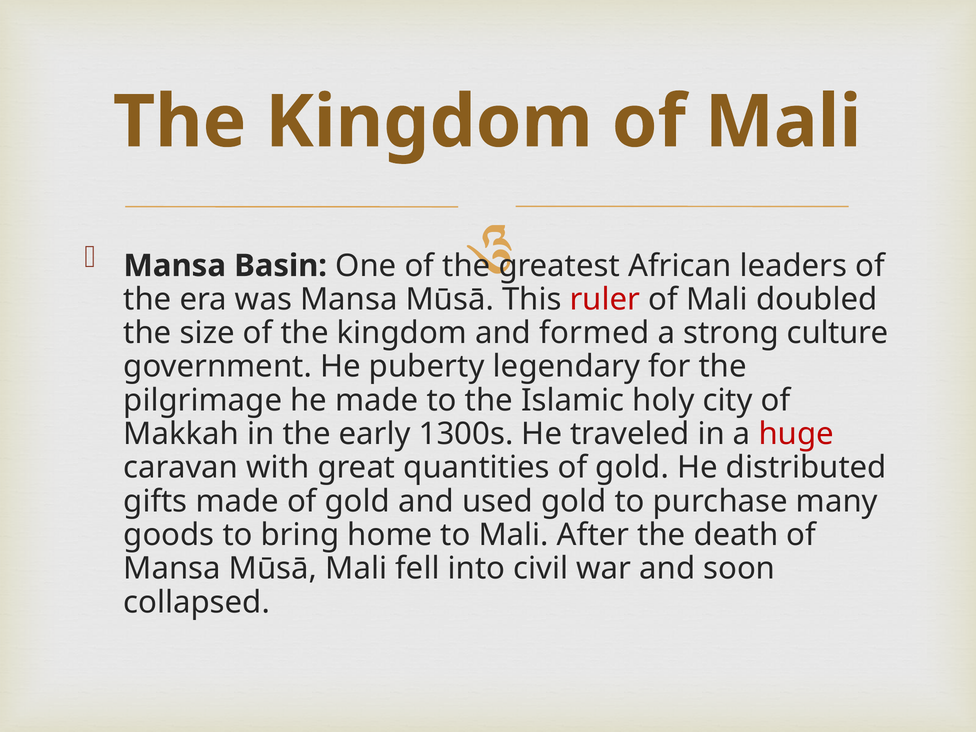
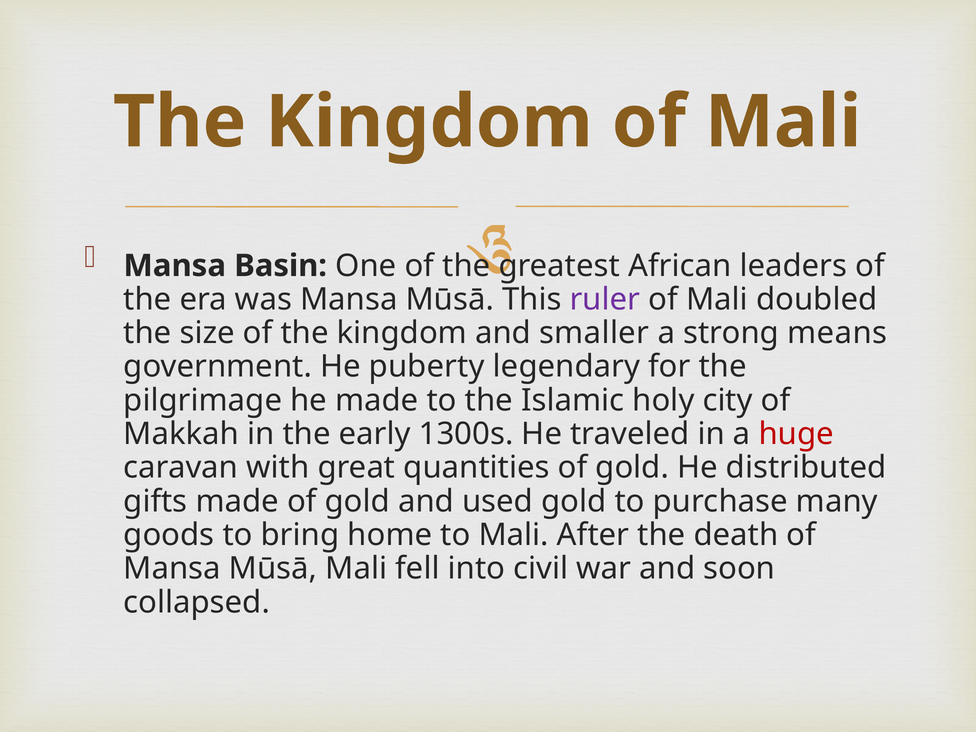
ruler colour: red -> purple
formed: formed -> smaller
culture: culture -> means
